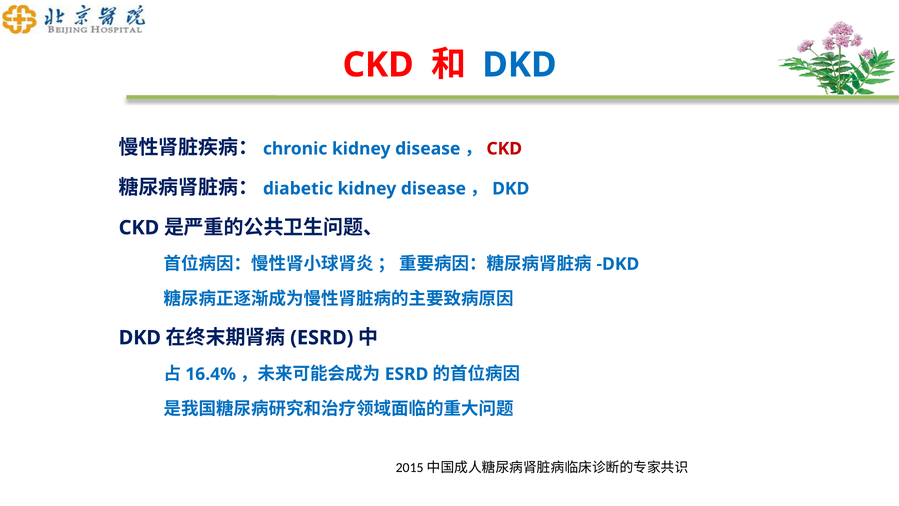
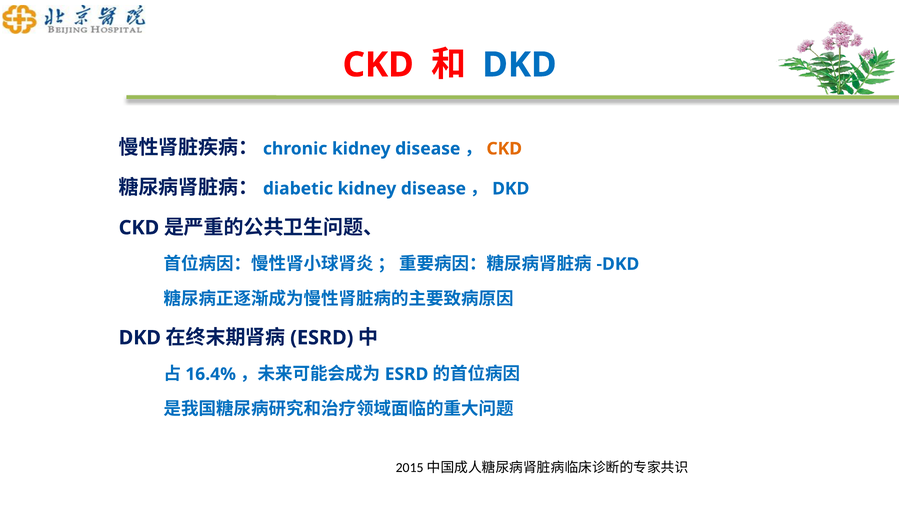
CKD at (504, 149) colour: red -> orange
